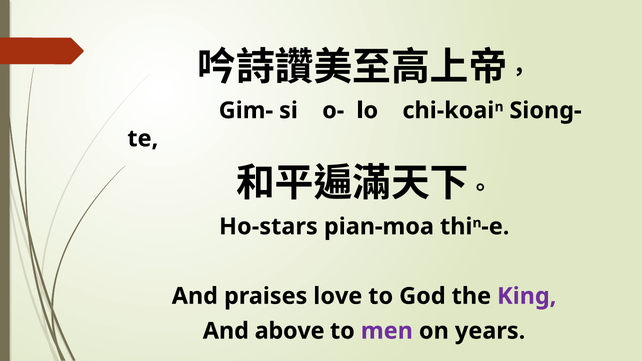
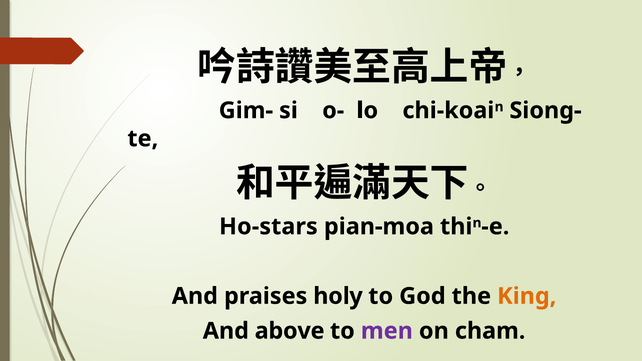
love: love -> holy
King colour: purple -> orange
years: years -> cham
